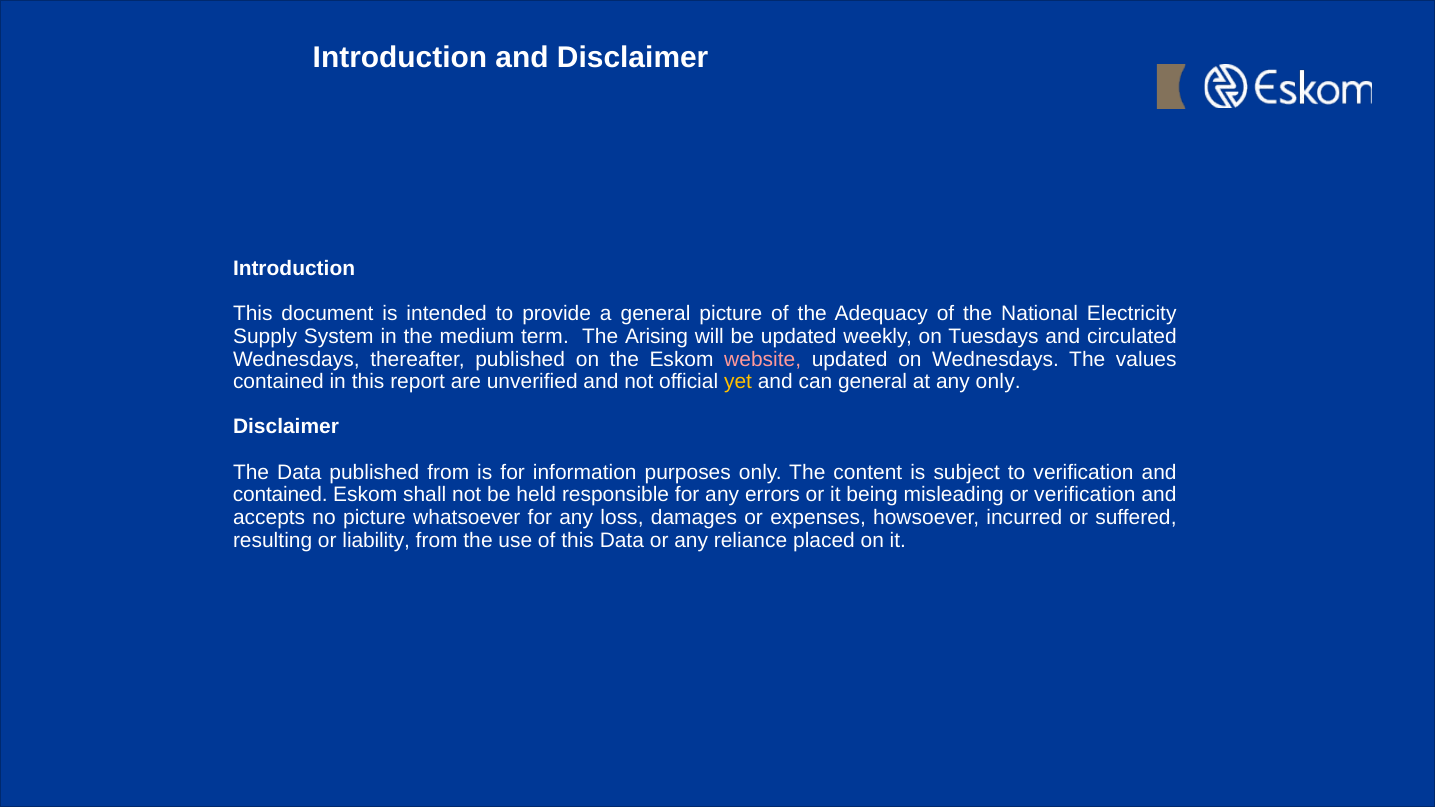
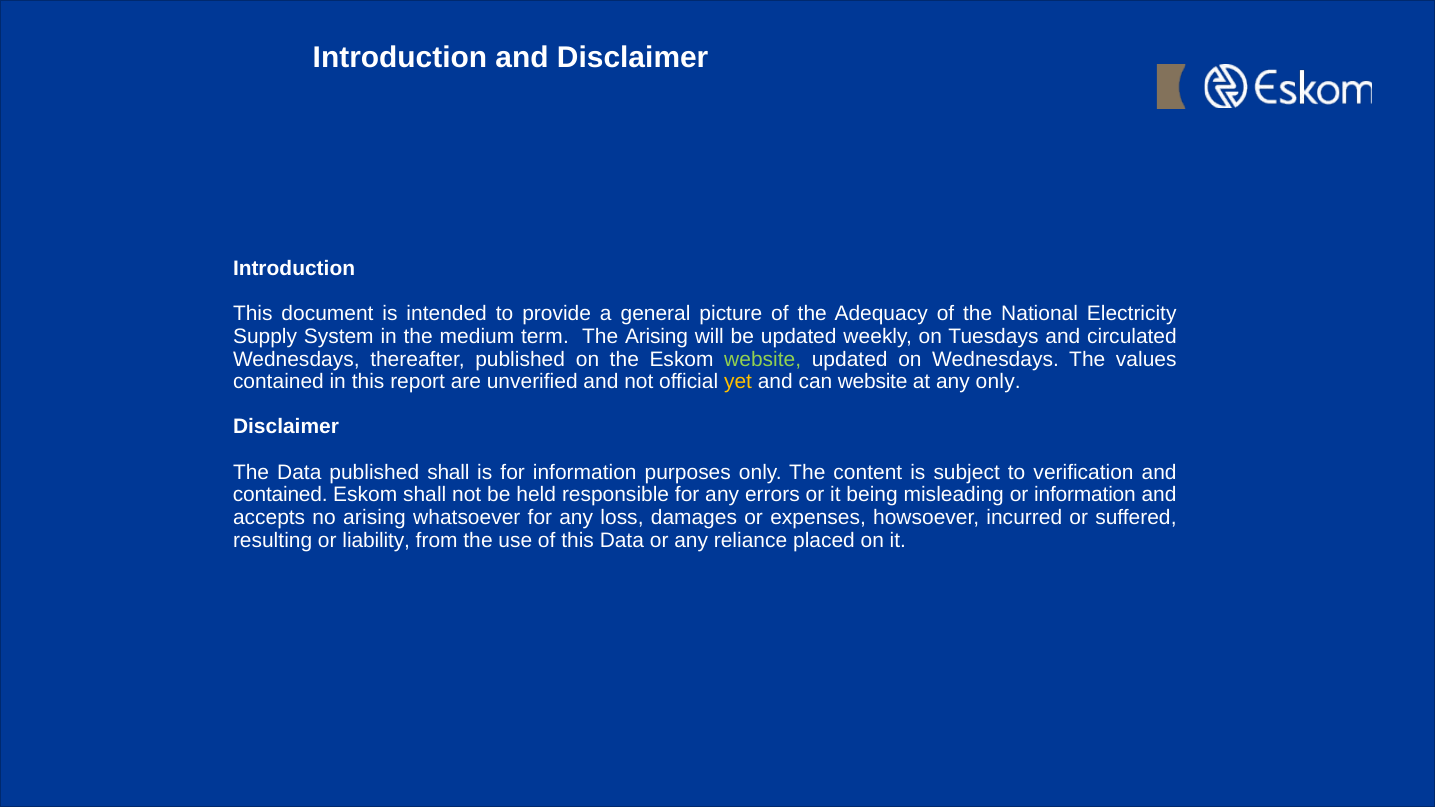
website at (763, 359) colour: pink -> light green
can general: general -> website
published from: from -> shall
or verification: verification -> information
no picture: picture -> arising
